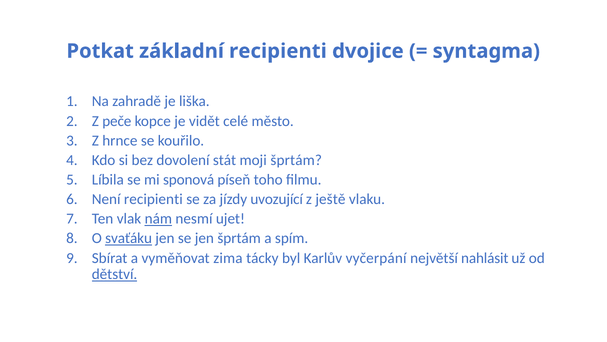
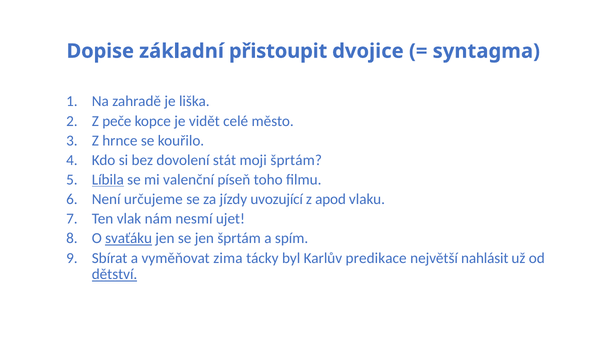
Potkat: Potkat -> Dopise
základní recipienti: recipienti -> přistoupit
Líbila underline: none -> present
sponová: sponová -> valenční
Není recipienti: recipienti -> určujeme
ještě: ještě -> apod
nám underline: present -> none
vyčerpání: vyčerpání -> predikace
